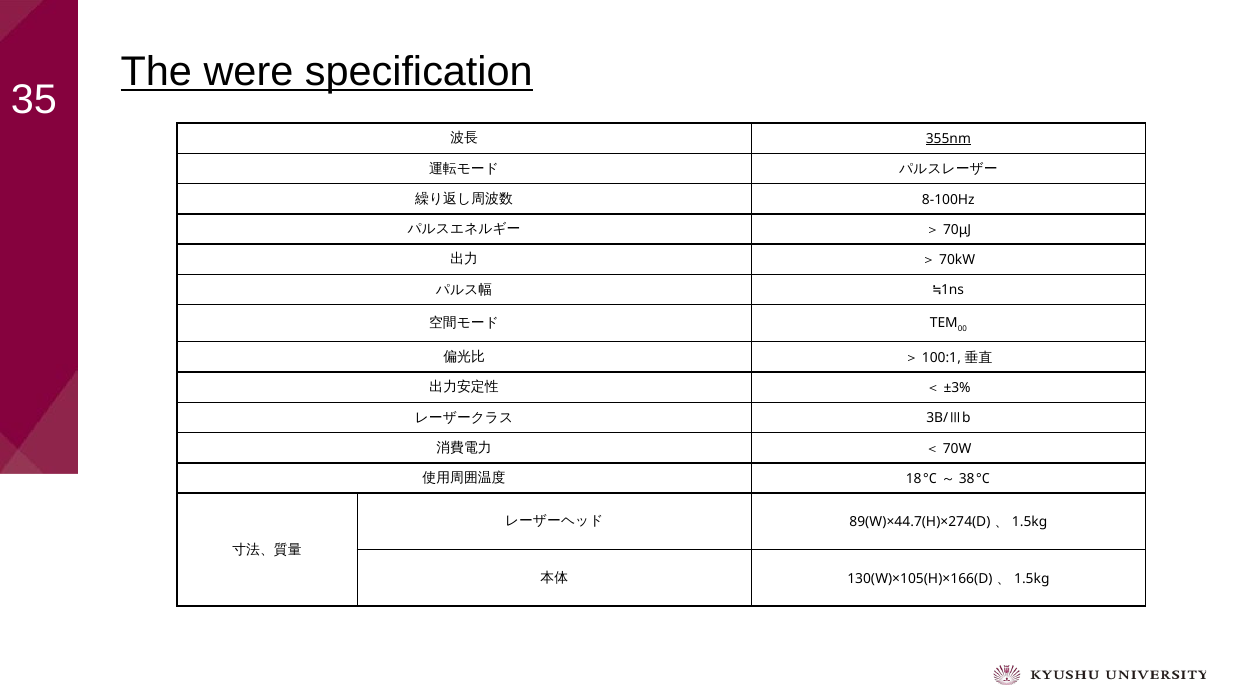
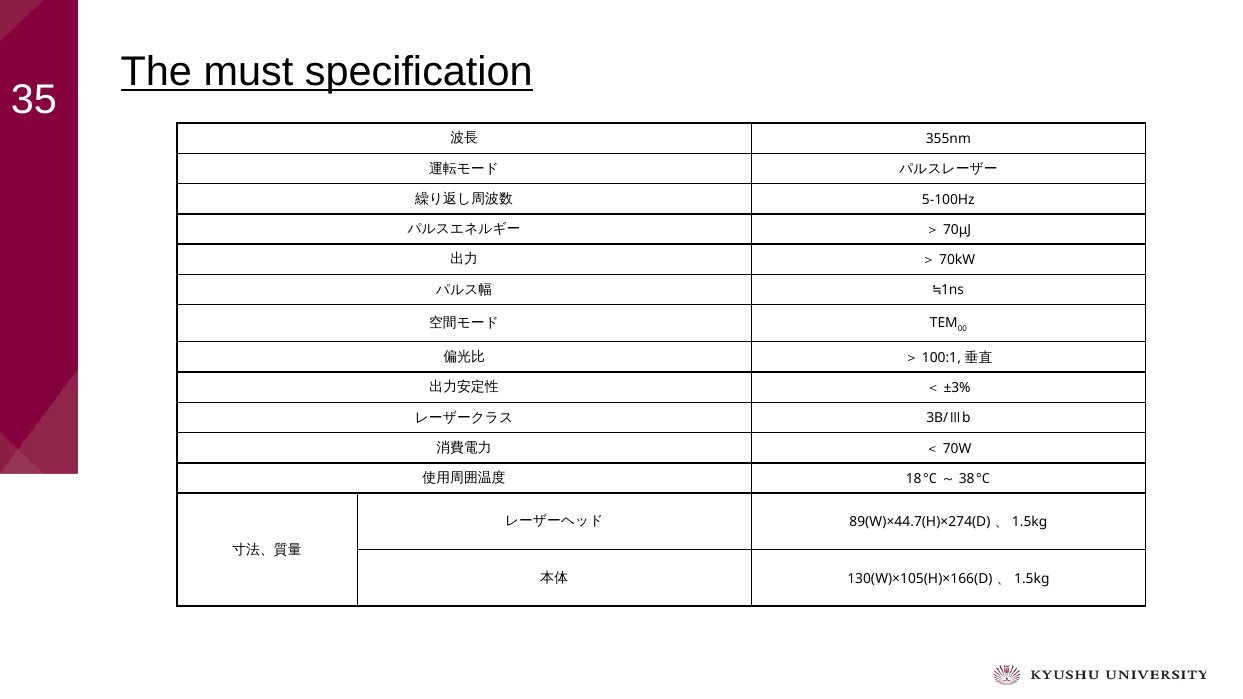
were: were -> must
355nm underline: present -> none
8-100Hz: 8-100Hz -> 5-100Hz
